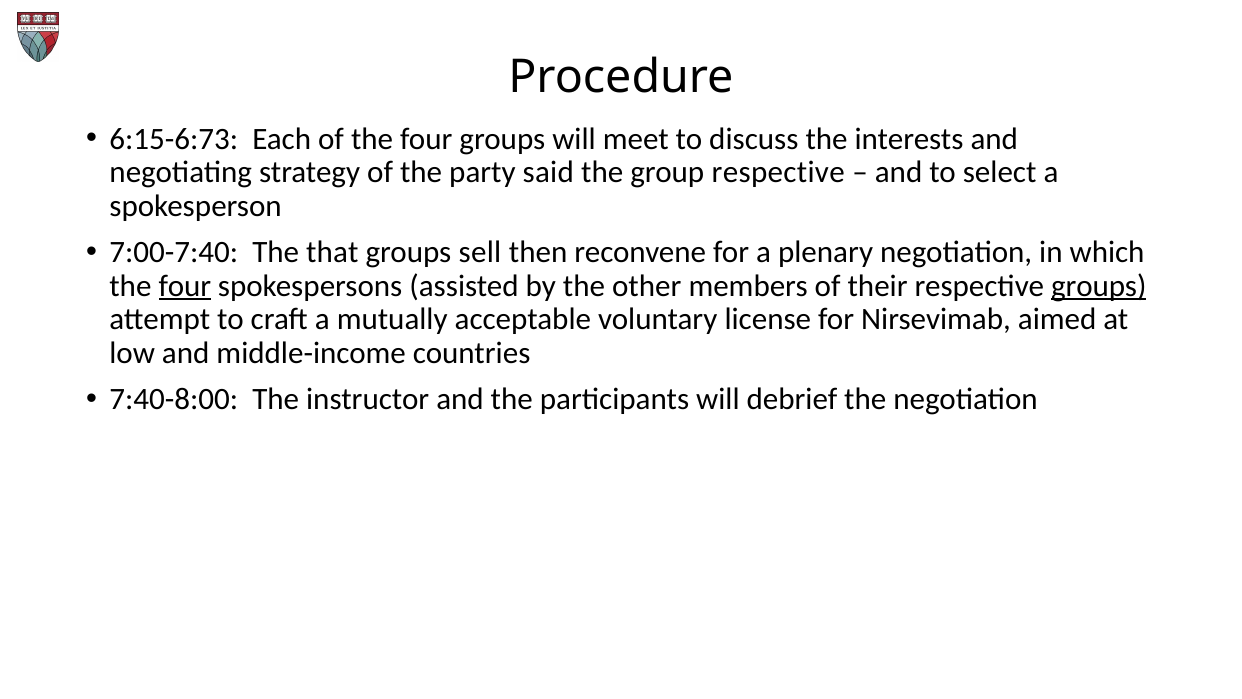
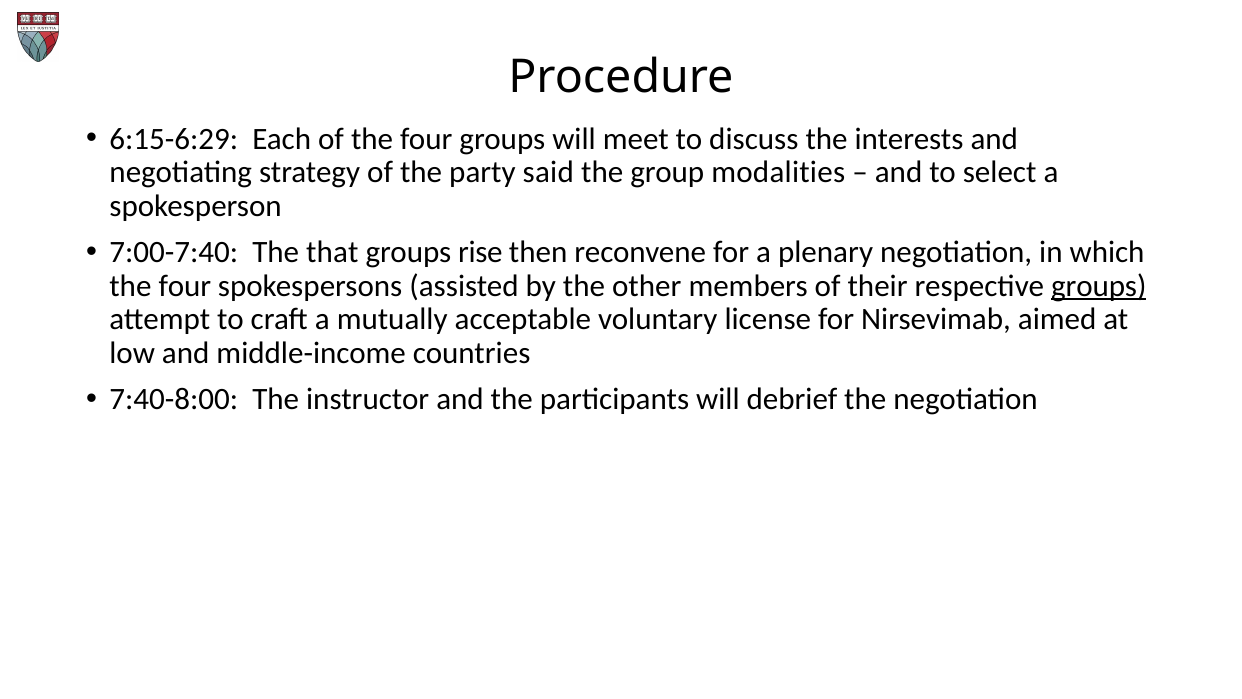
6:15-6:73: 6:15-6:73 -> 6:15-6:29
group respective: respective -> modalities
sell: sell -> rise
four at (185, 286) underline: present -> none
